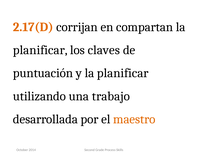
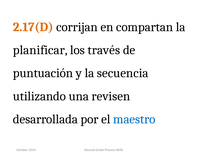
claves: claves -> través
y la planificar: planificar -> secuencia
trabajo: trabajo -> revisen
maestro colour: orange -> blue
